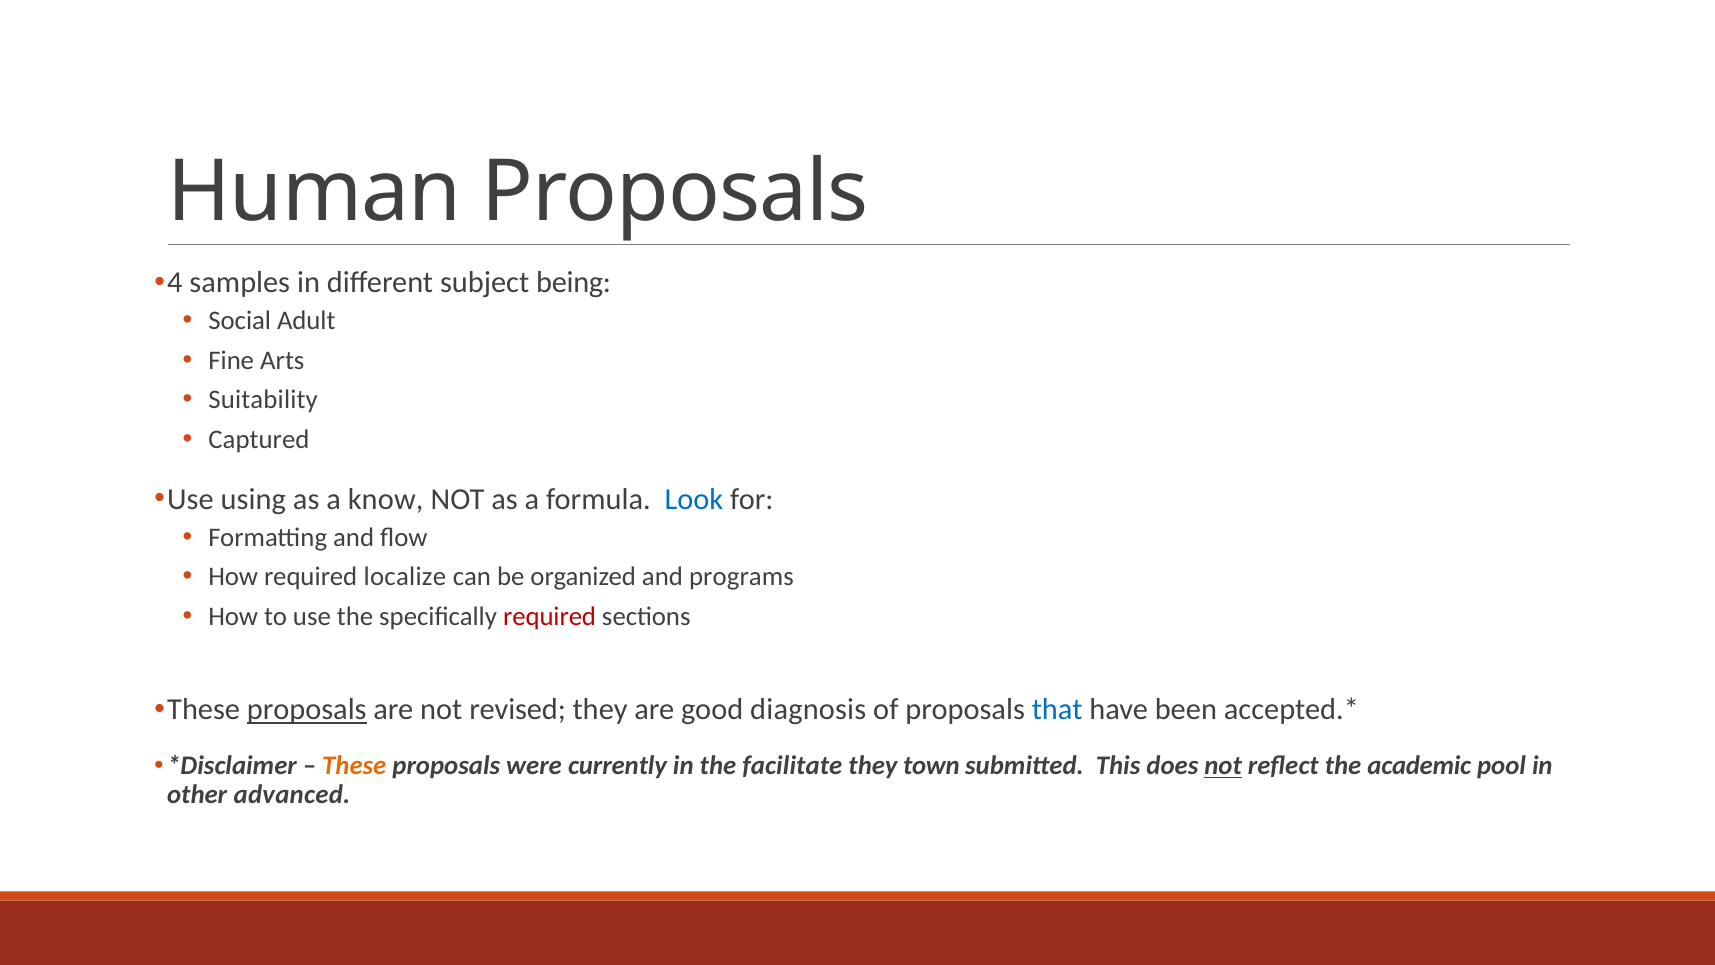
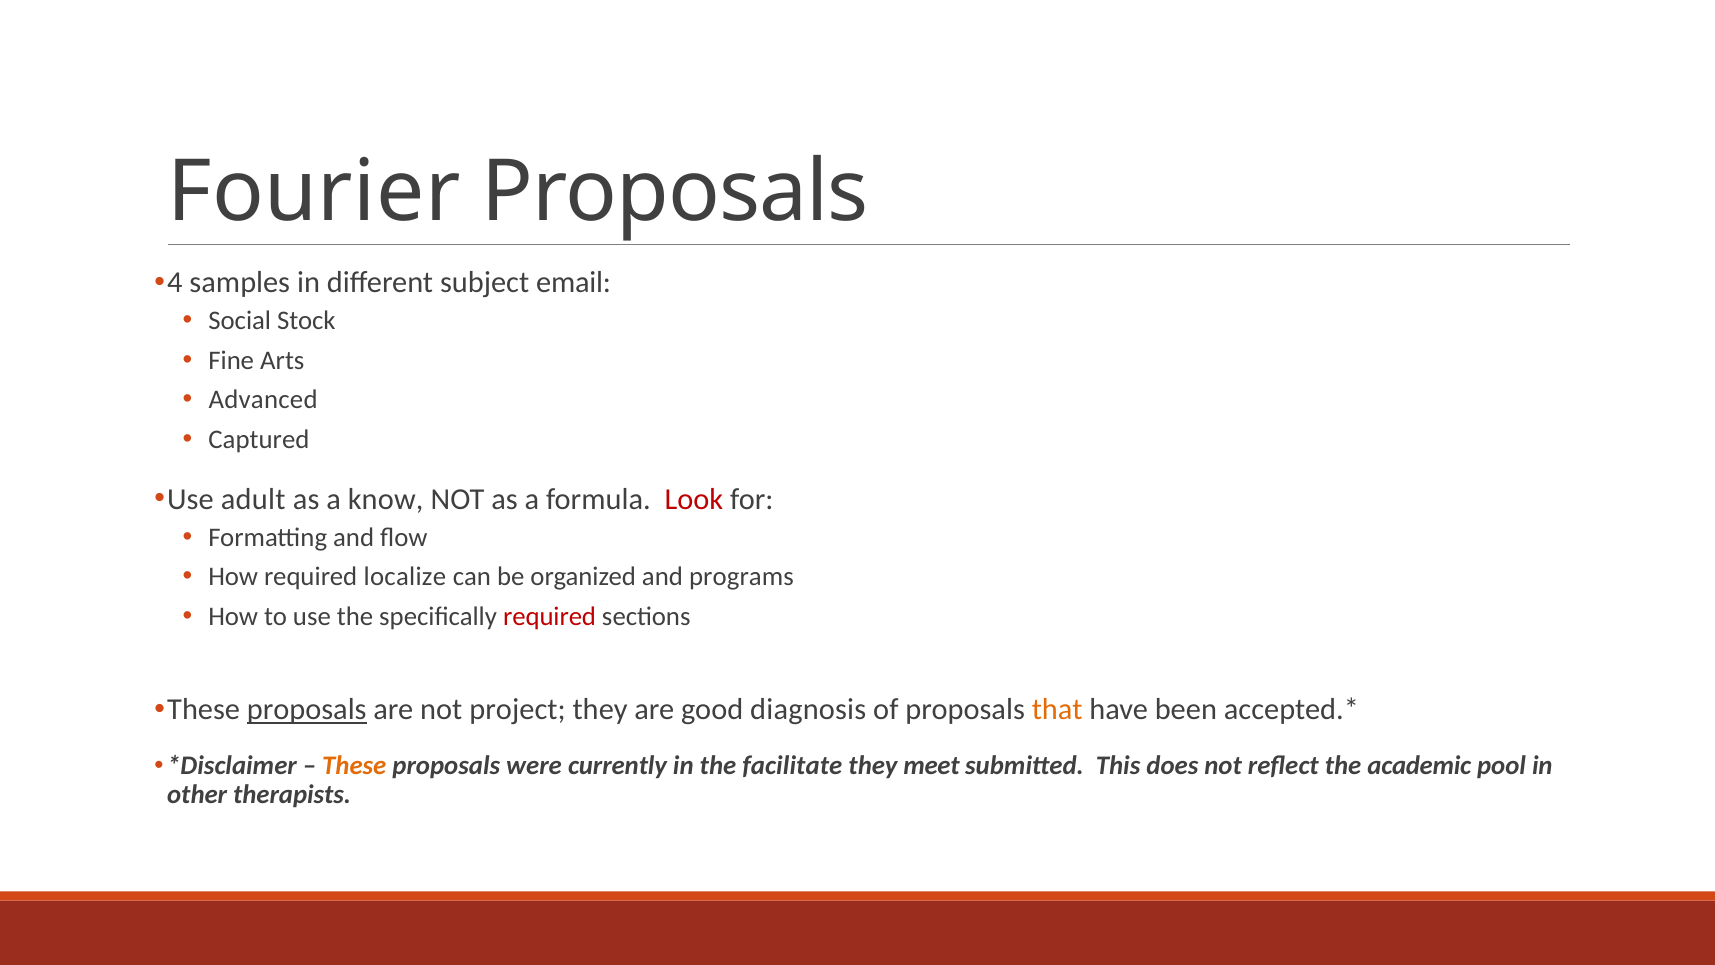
Human: Human -> Fourier
being: being -> email
Adult: Adult -> Stock
Suitability: Suitability -> Advanced
using: using -> adult
Look colour: blue -> red
revised: revised -> project
that colour: blue -> orange
town: town -> meet
not at (1223, 766) underline: present -> none
advanced: advanced -> therapists
